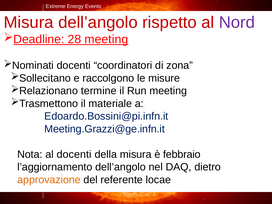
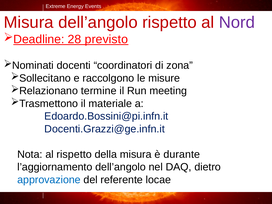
28 meeting: meeting -> previsto
Meeting.Grazzi@ge.infn.it: Meeting.Grazzi@ge.infn.it -> Docenti.Grazzi@ge.infn.it
al docenti: docenti -> rispetto
febbraio: febbraio -> durante
approvazione colour: orange -> blue
